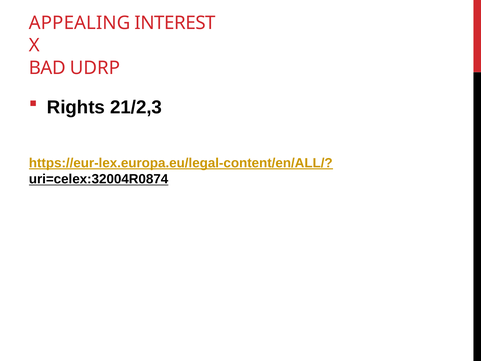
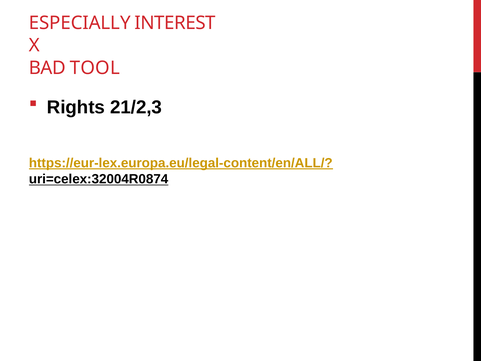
APPEALING: APPEALING -> ESPECIALLY
UDRP: UDRP -> TOOL
